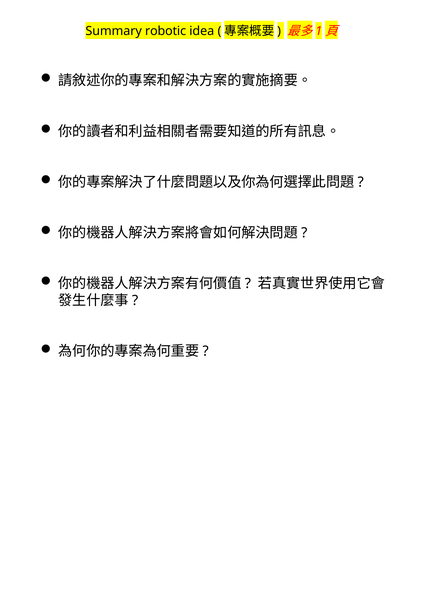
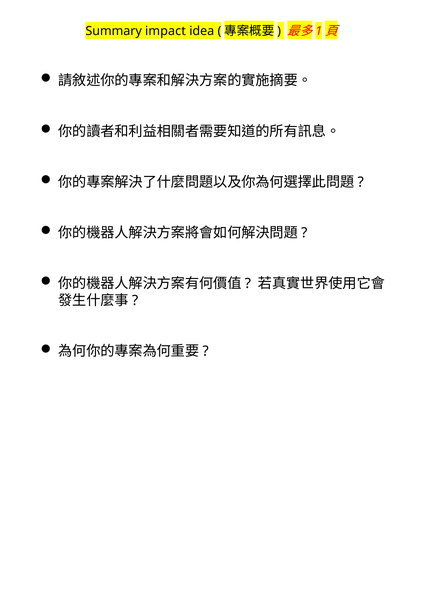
robotic: robotic -> impact
